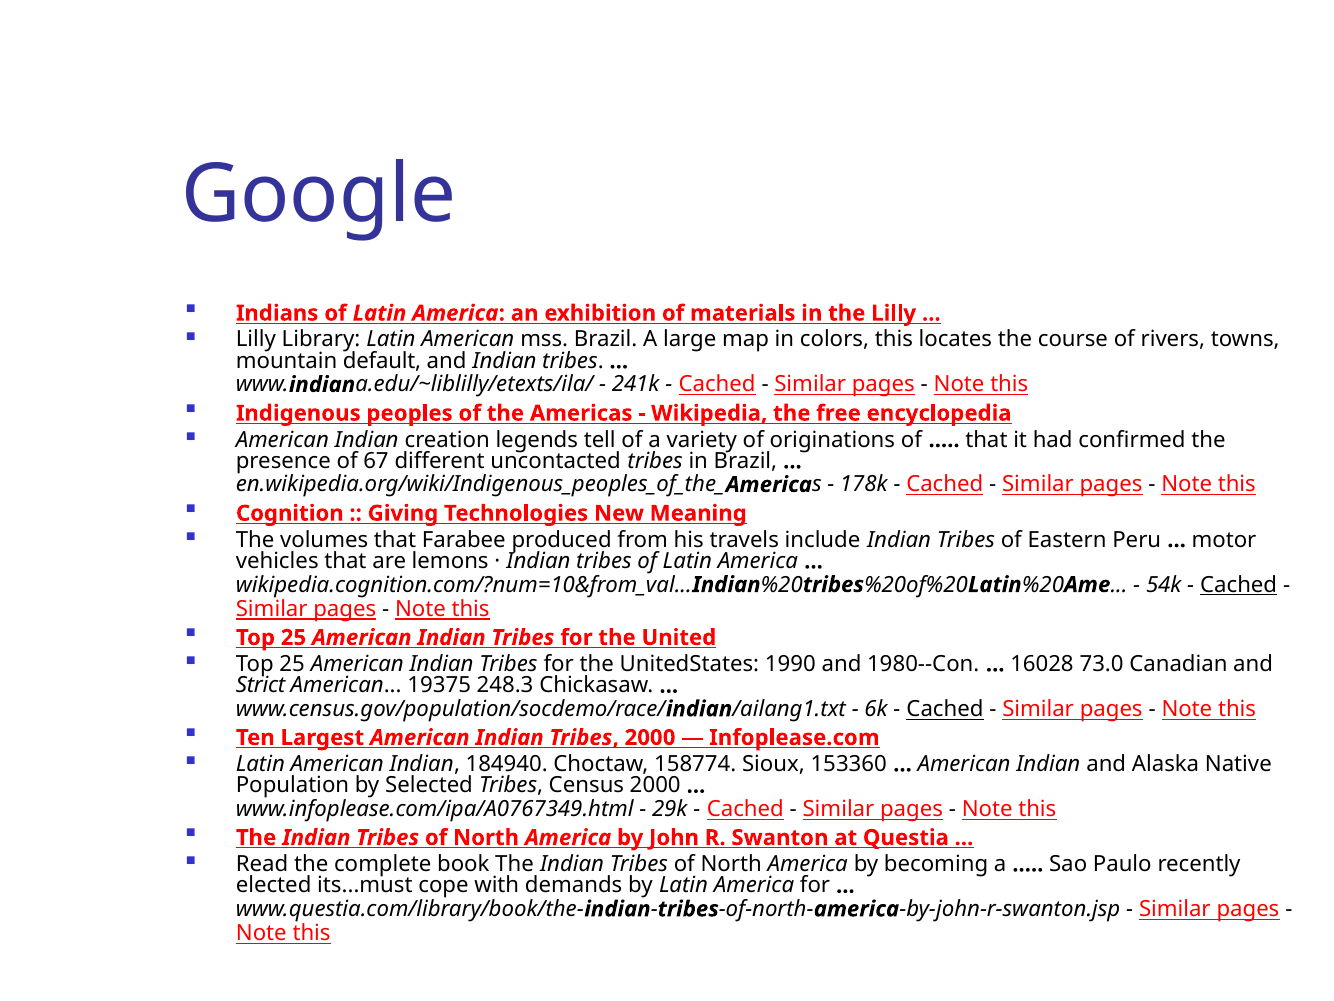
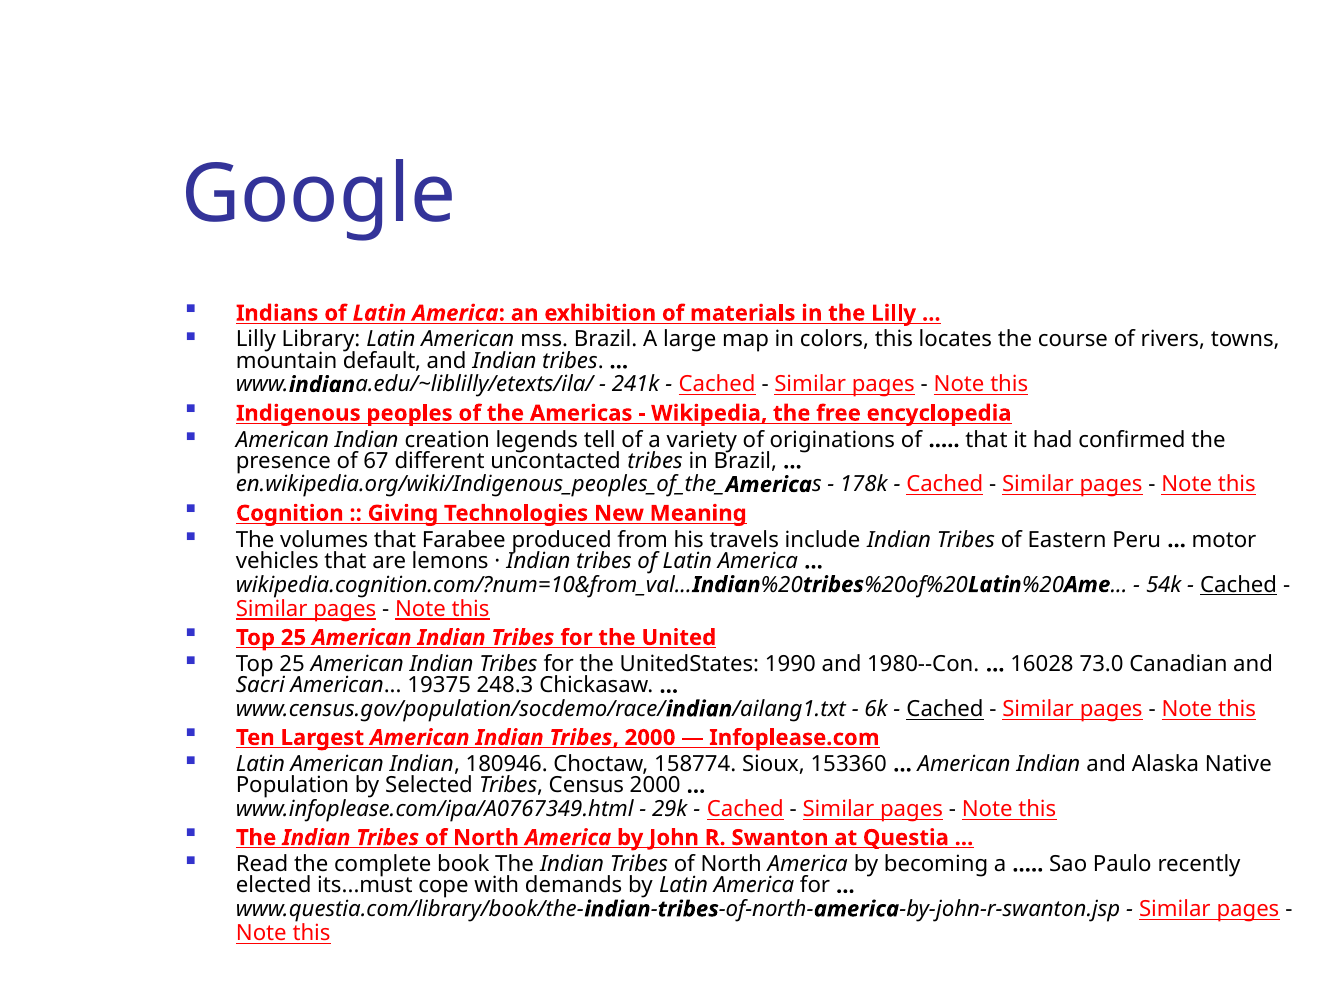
Strict: Strict -> Sacri
184940: 184940 -> 180946
